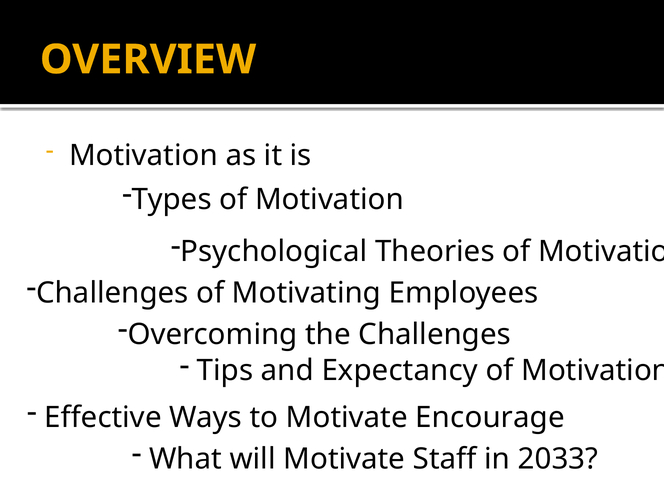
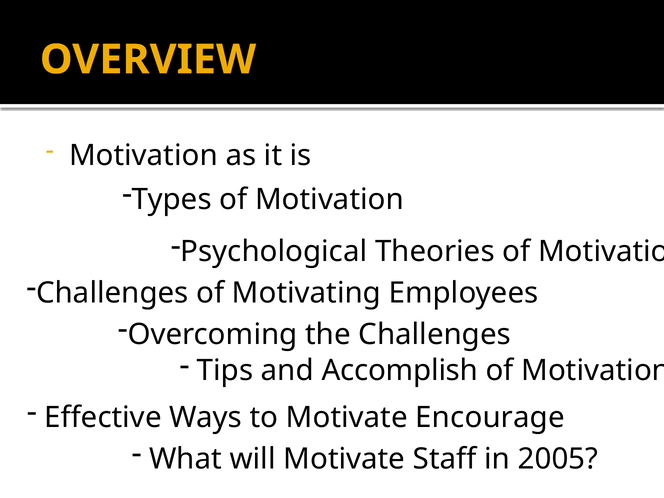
Expectancy: Expectancy -> Accomplish
2033: 2033 -> 2005
